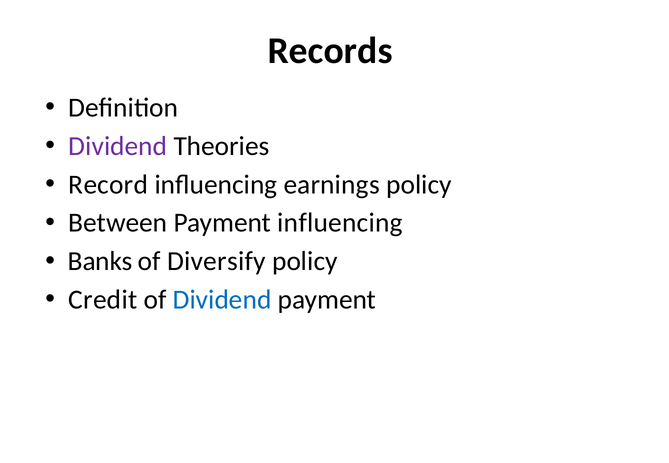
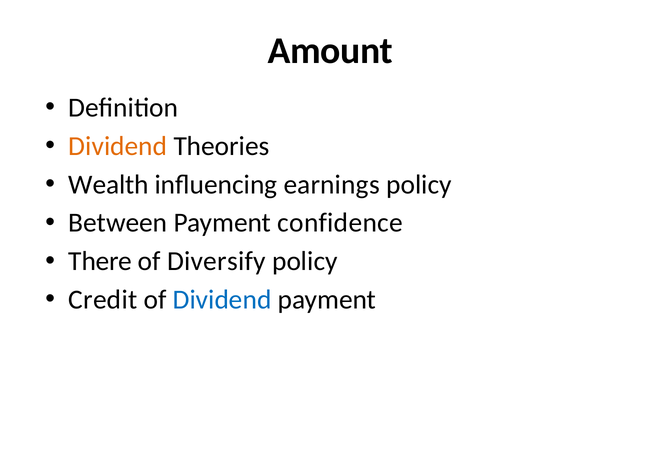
Records: Records -> Amount
Dividend at (118, 146) colour: purple -> orange
Record: Record -> Wealth
Payment influencing: influencing -> confidence
Banks: Banks -> There
